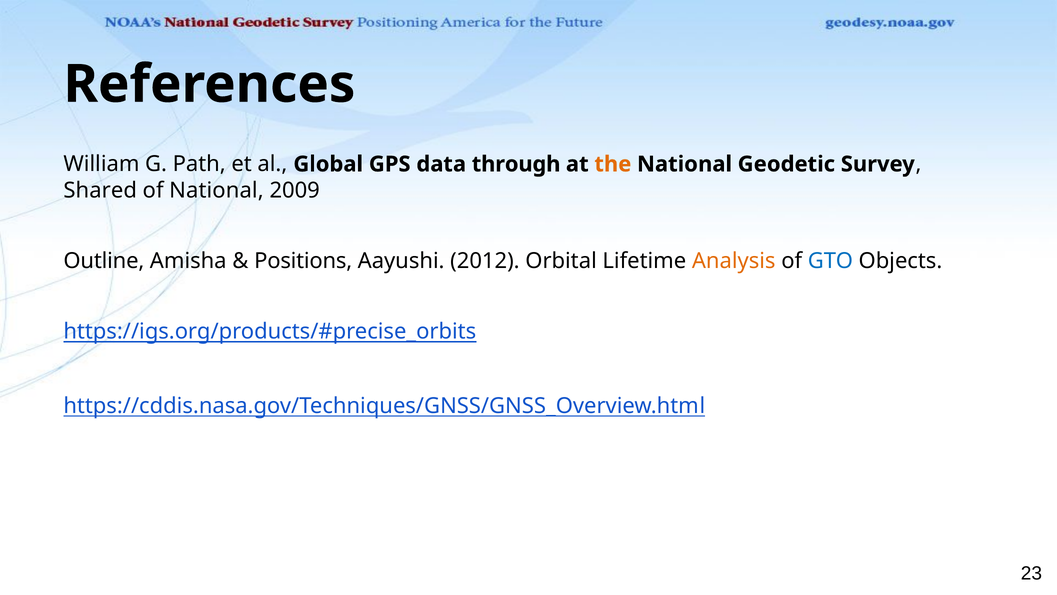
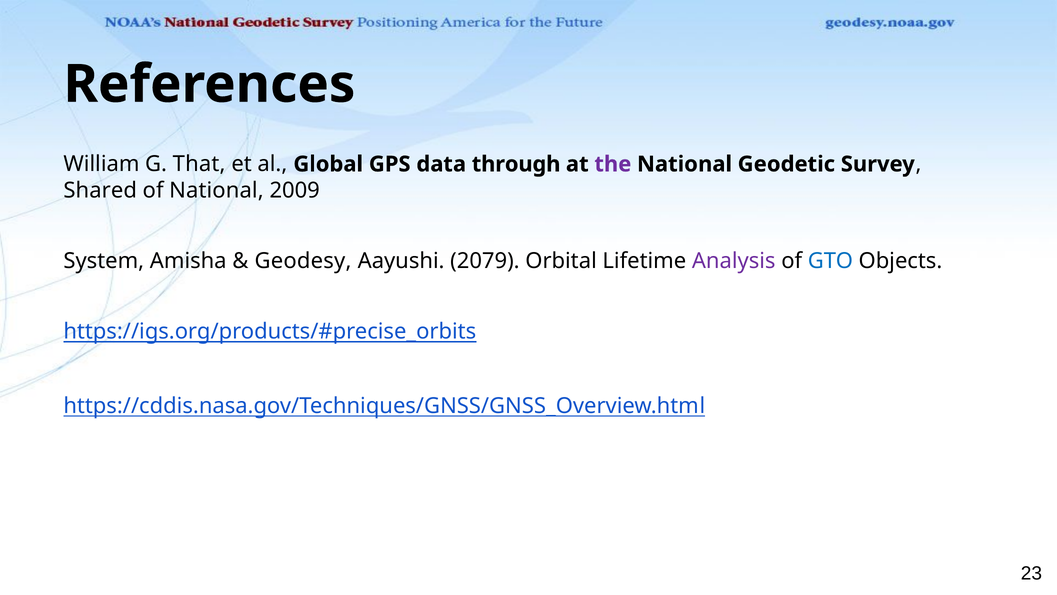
Path: Path -> That
the colour: orange -> purple
Outline: Outline -> System
Positions: Positions -> Geodesy
2012: 2012 -> 2079
Analysis colour: orange -> purple
